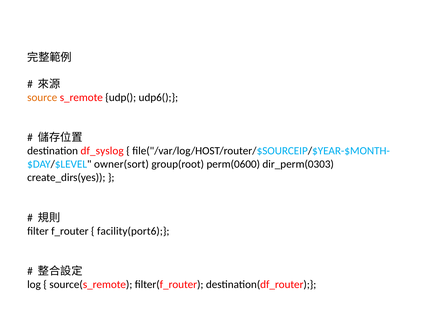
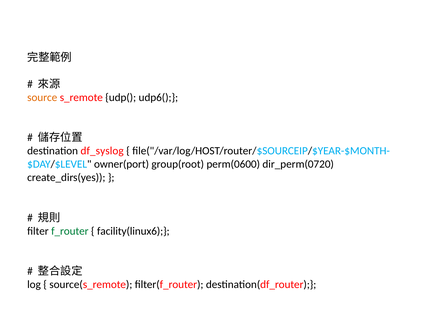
owner(sort: owner(sort -> owner(port
dir_perm(0303: dir_perm(0303 -> dir_perm(0720
f_router colour: black -> green
facility(port6: facility(port6 -> facility(linux6
